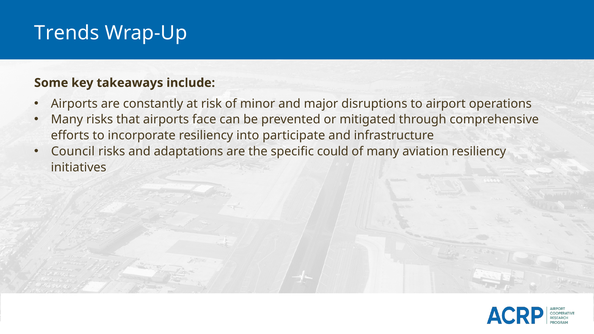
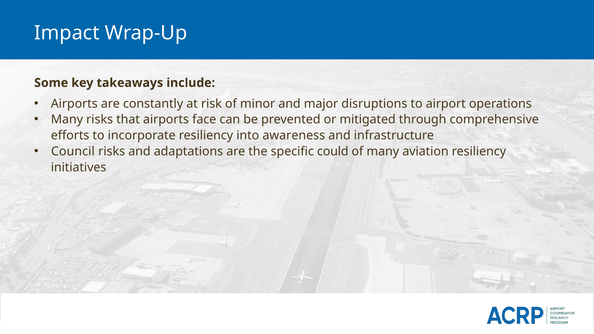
Trends: Trends -> Impact
participate: participate -> awareness
